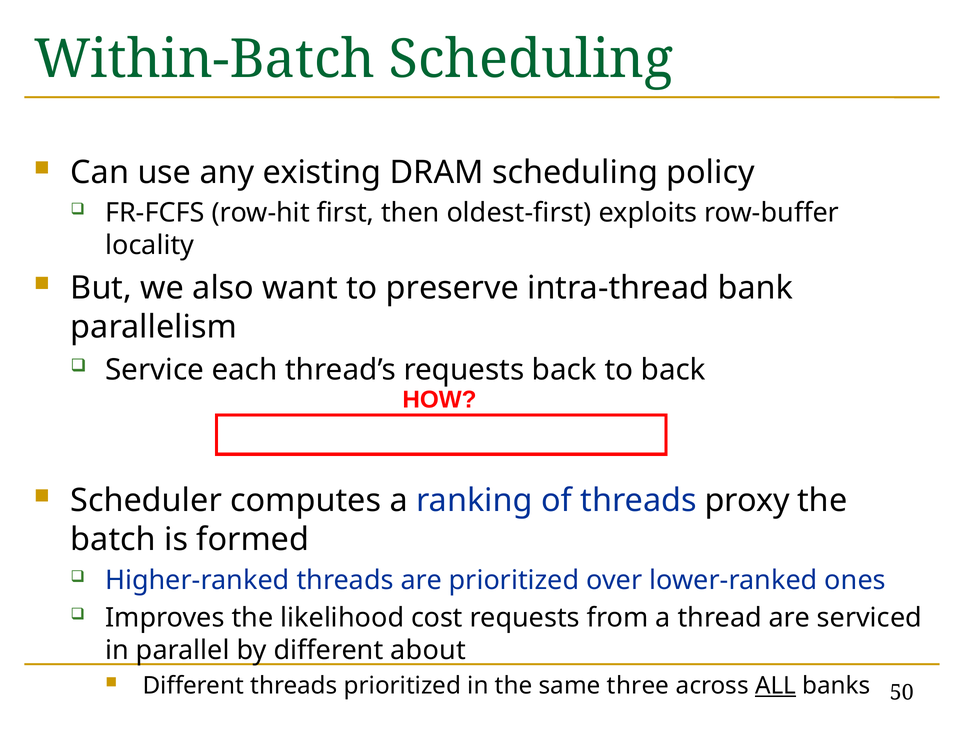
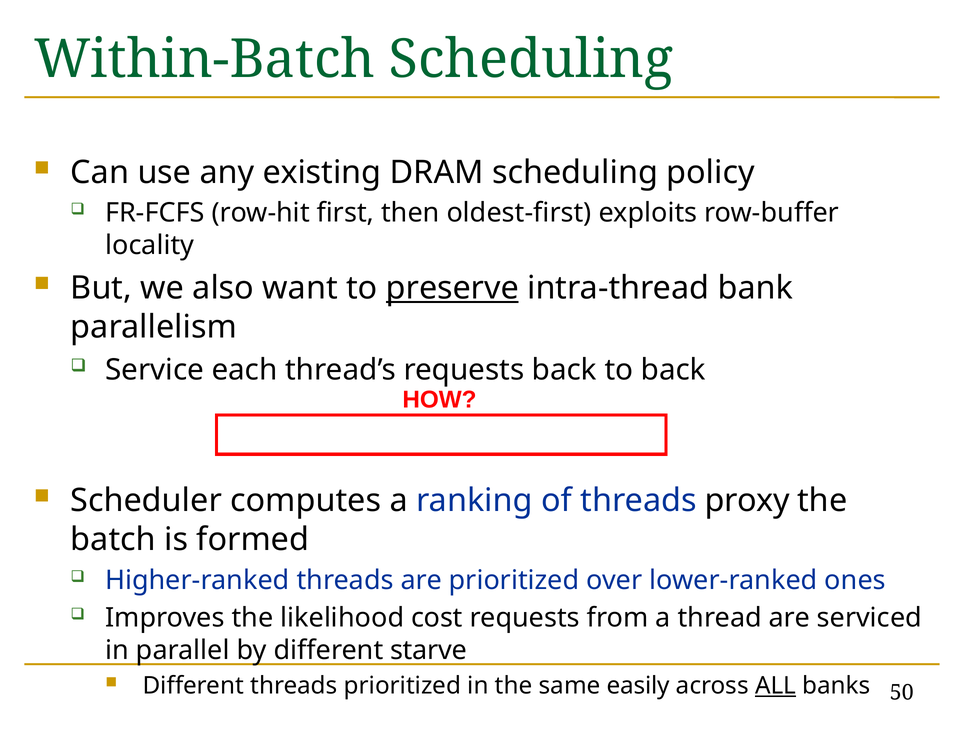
preserve underline: none -> present
about: about -> starve
three: three -> easily
